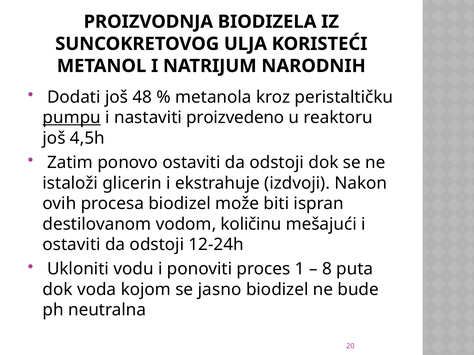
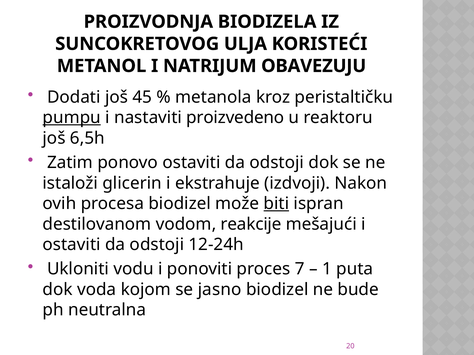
NARODNIH: NARODNIH -> OBAVEZUJU
48: 48 -> 45
4,5h: 4,5h -> 6,5h
biti underline: none -> present
količinu: količinu -> reakcije
1: 1 -> 7
8: 8 -> 1
